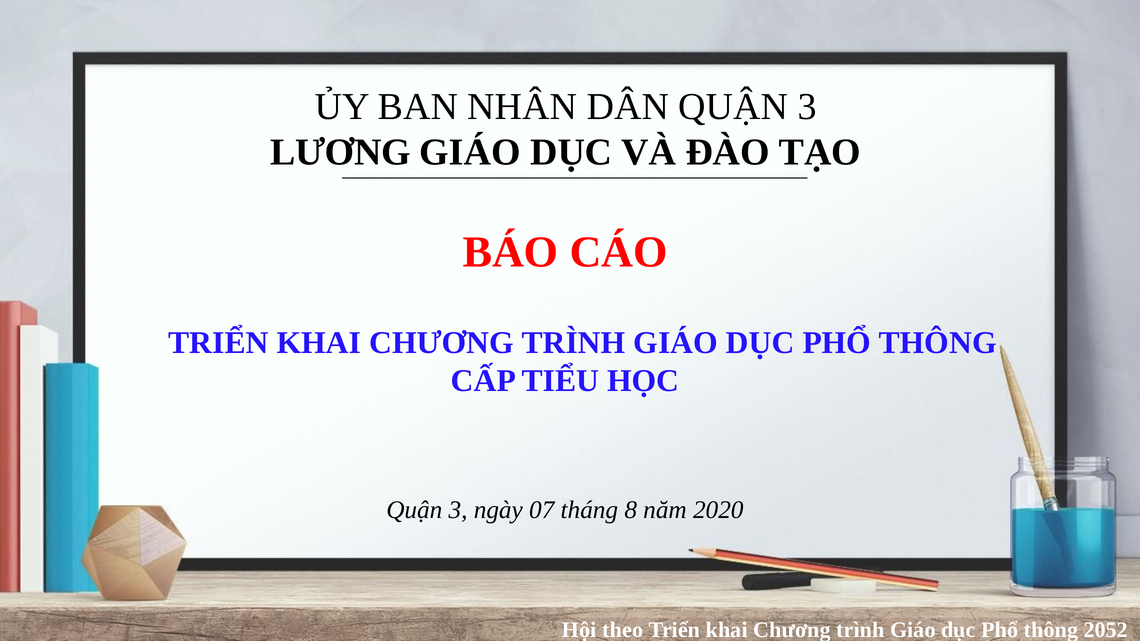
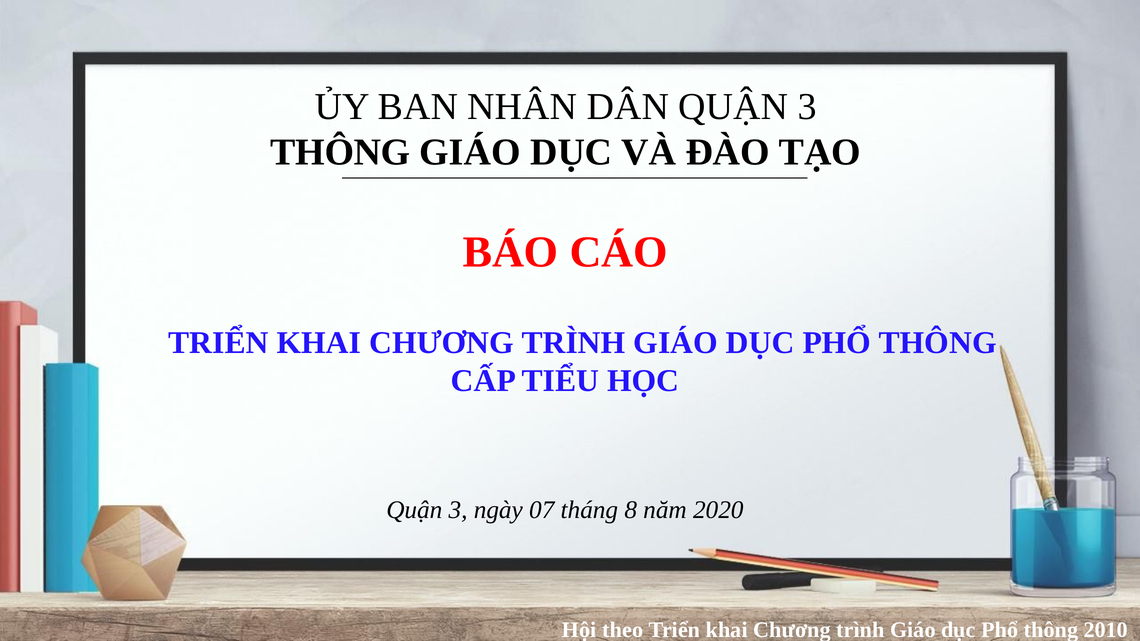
LƯƠNG at (340, 152): LƯƠNG -> THÔNG
2052: 2052 -> 2010
